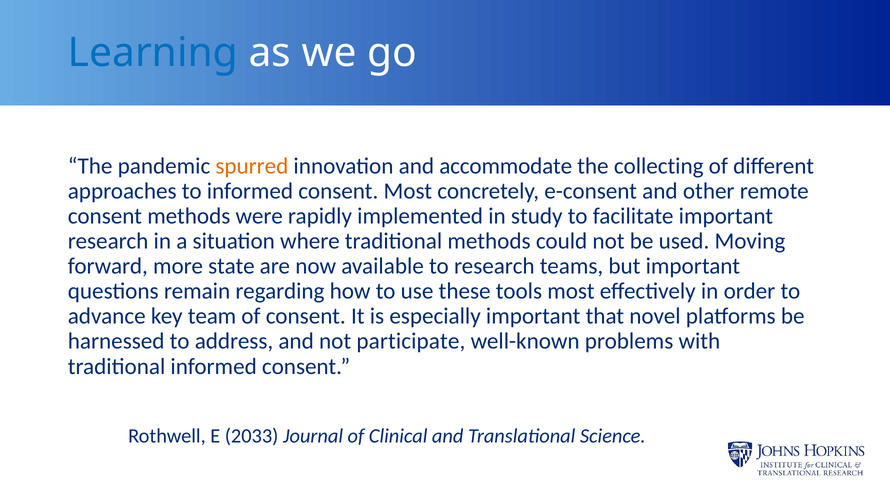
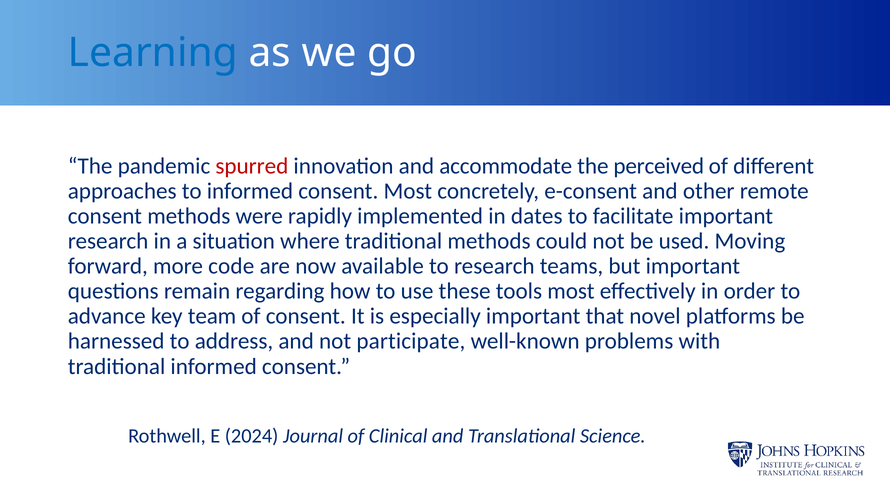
spurred colour: orange -> red
collecting: collecting -> perceived
study: study -> dates
state: state -> code
2033: 2033 -> 2024
